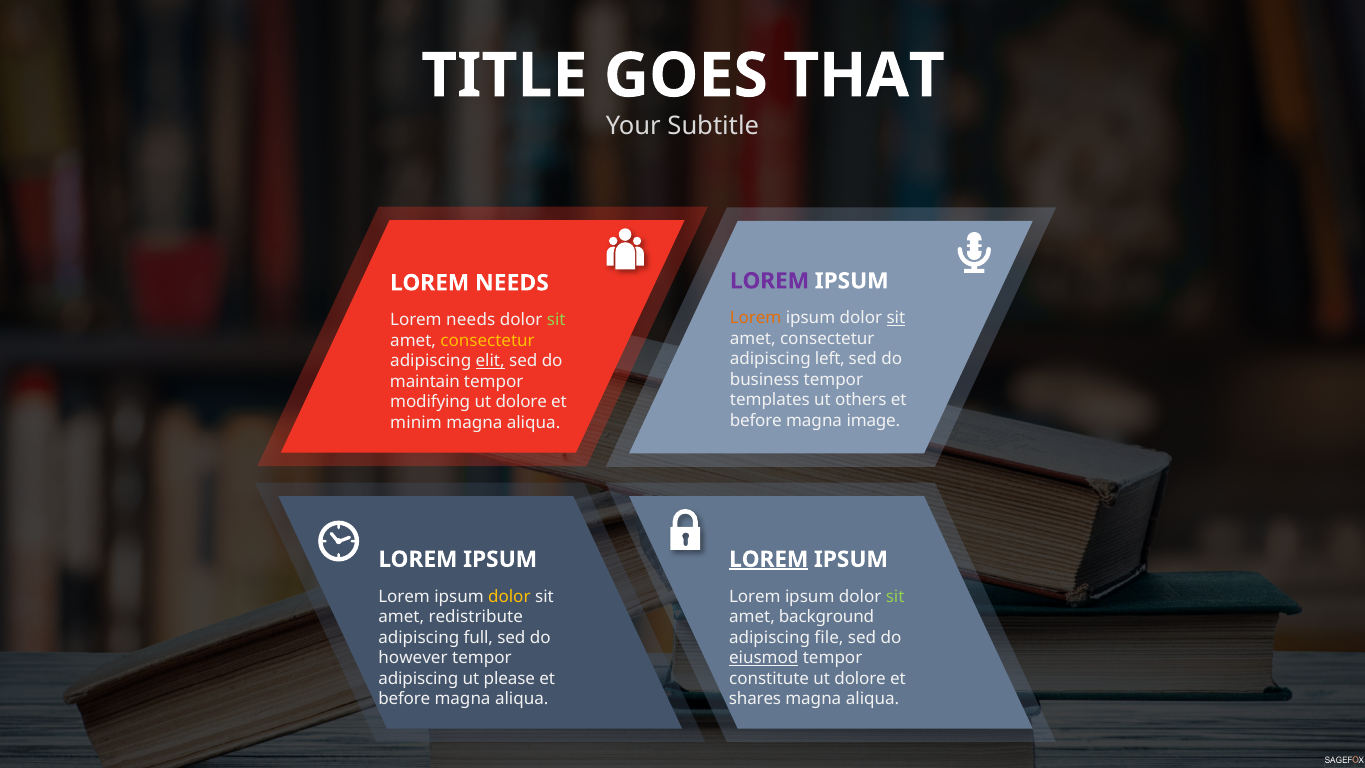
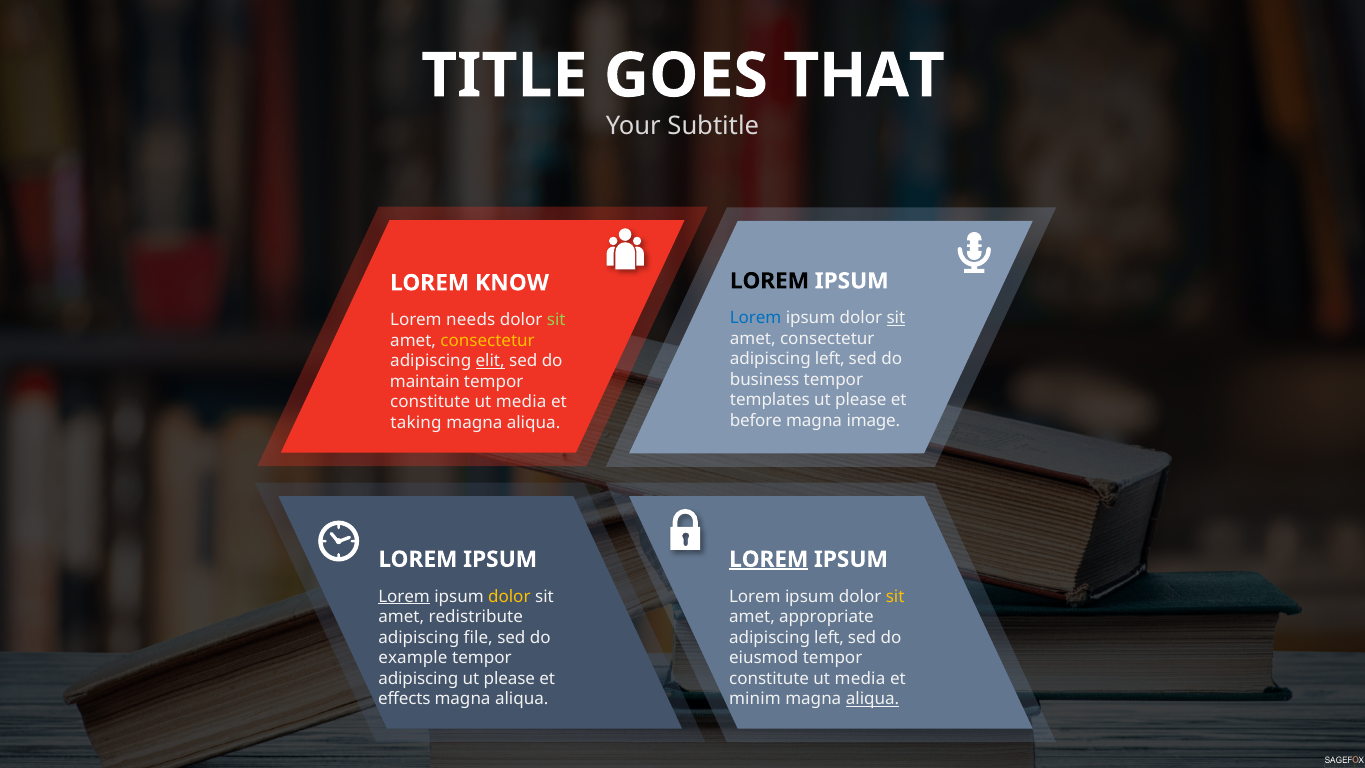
LOREM at (769, 281) colour: purple -> black
NEEDS at (512, 283): NEEDS -> KNOW
Lorem at (756, 318) colour: orange -> blue
others at (861, 400): others -> please
modifying at (430, 402): modifying -> constitute
dolore at (521, 402): dolore -> media
minim: minim -> taking
Lorem at (404, 596) underline: none -> present
sit at (895, 596) colour: light green -> yellow
background: background -> appropriate
full: full -> file
file at (829, 637): file -> left
however: however -> example
eiusmod underline: present -> none
dolore at (860, 678): dolore -> media
before at (404, 699): before -> effects
shares: shares -> minim
aliqua at (873, 699) underline: none -> present
